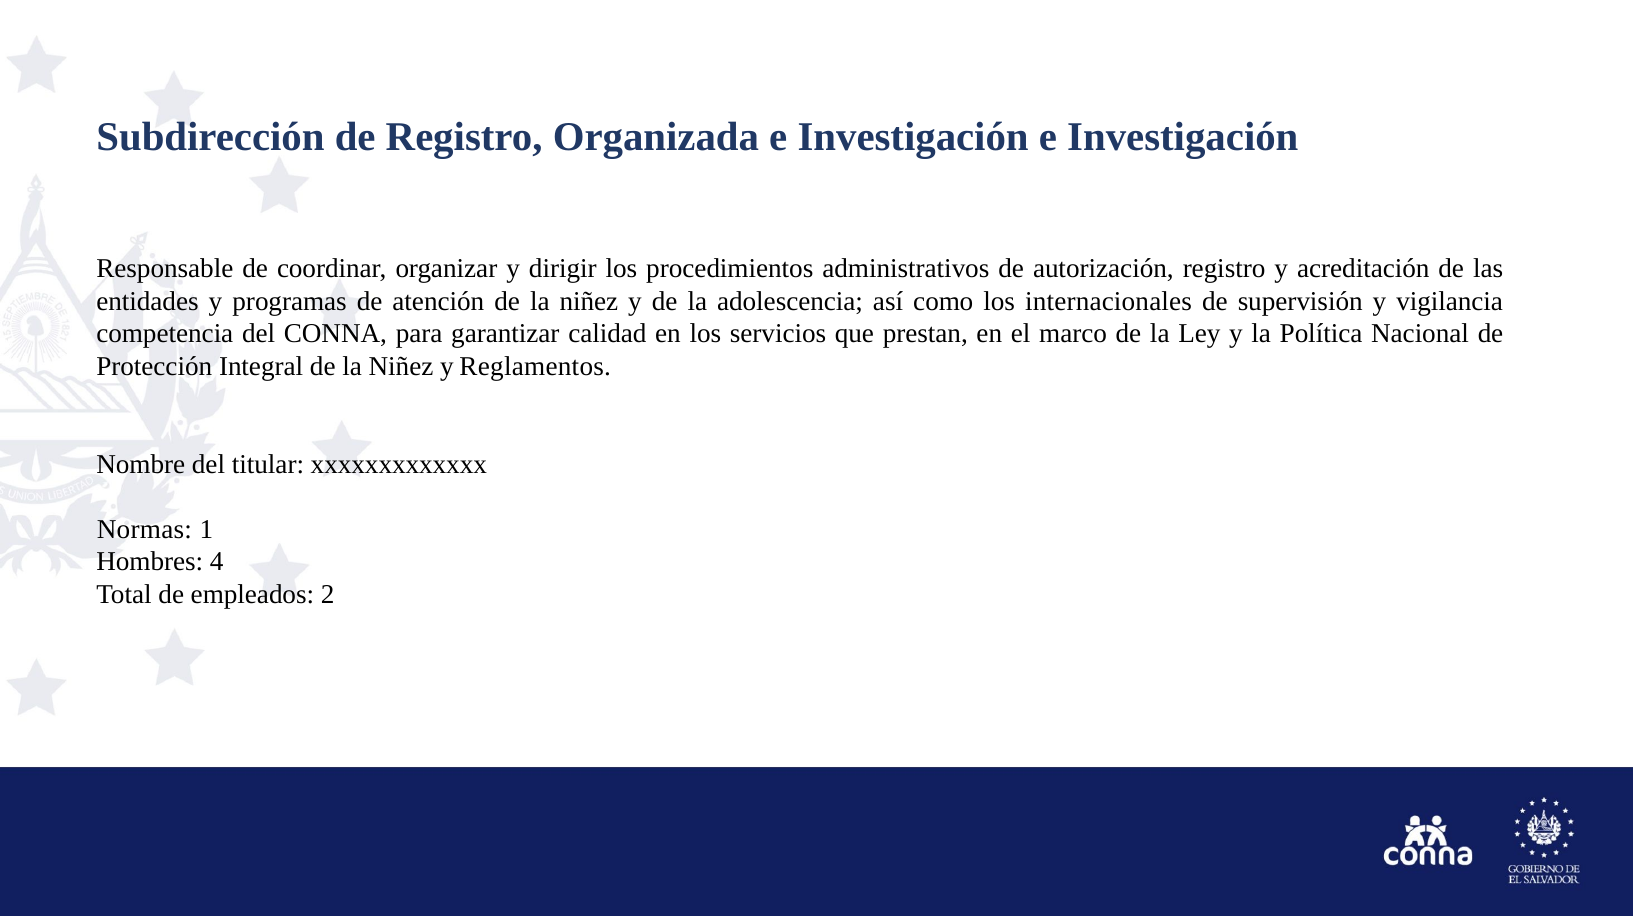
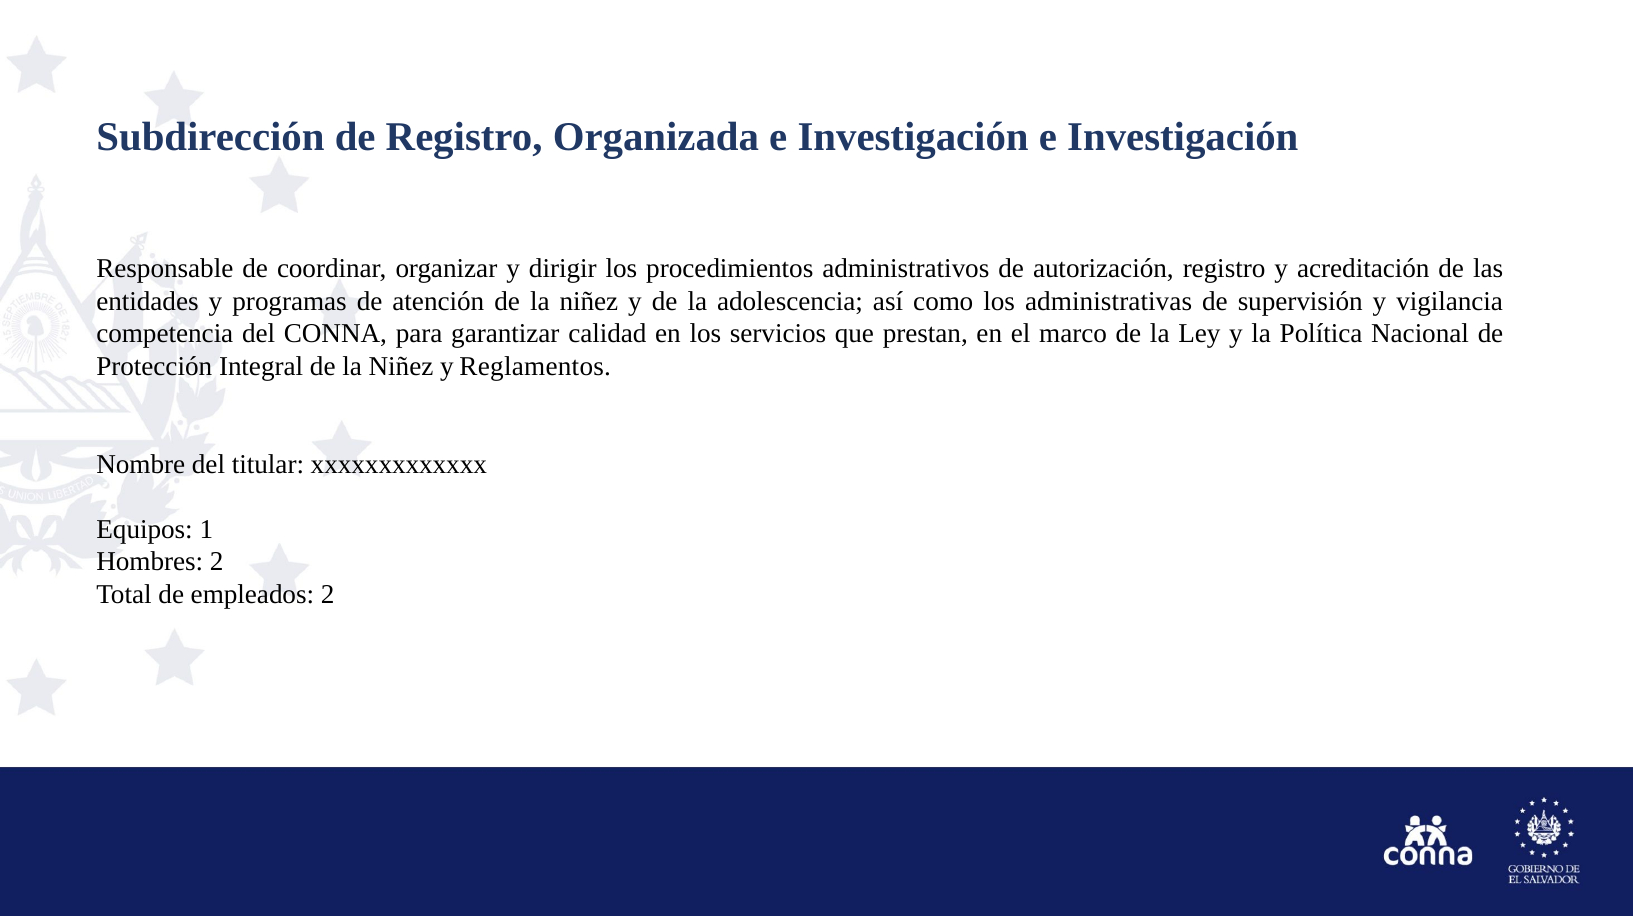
internacionales: internacionales -> administrativas
Normas: Normas -> Equipos
Hombres 4: 4 -> 2
